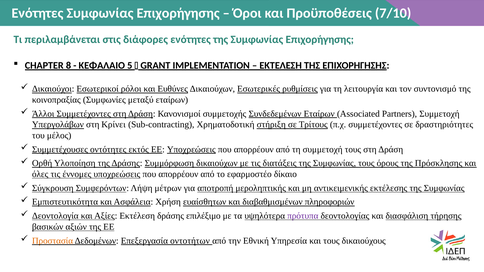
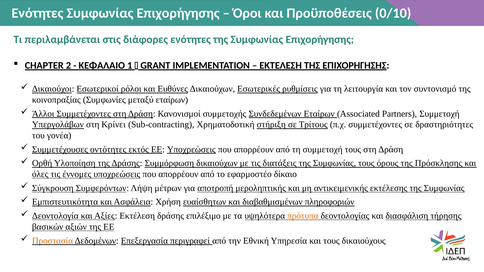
7/10: 7/10 -> 0/10
8: 8 -> 2
5: 5 -> 1
μέλος: μέλος -> γονέα
πρότυπα colour: purple -> orange
οντοτήτων: οντοτήτων -> περιγραφεί
